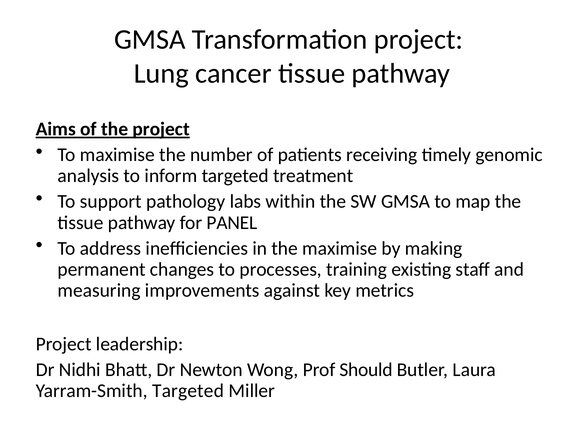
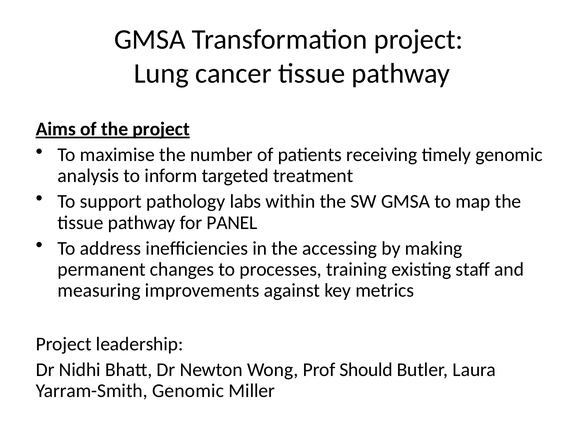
the maximise: maximise -> accessing
Yarram-Smith Targeted: Targeted -> Genomic
